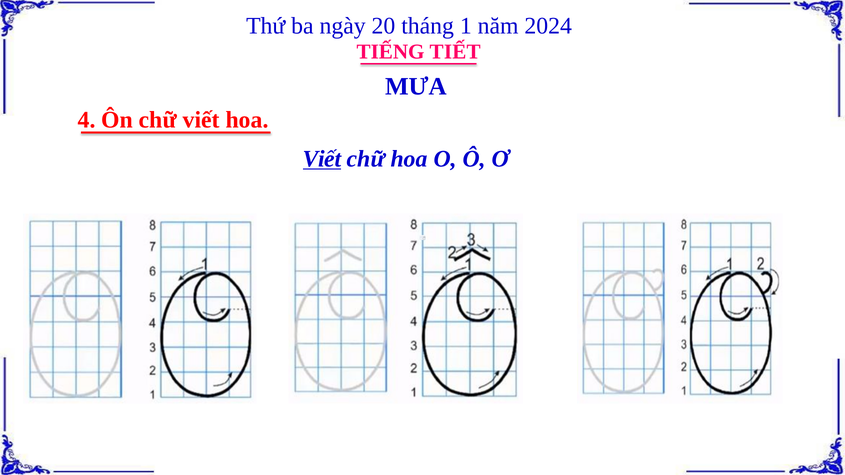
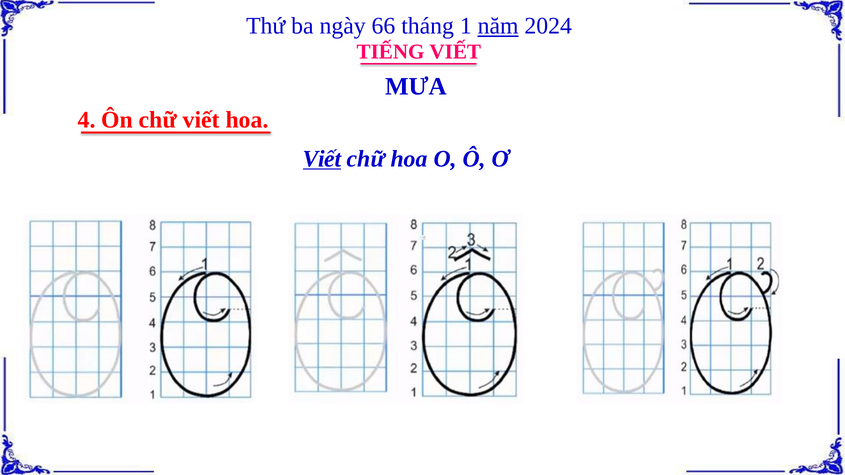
20: 20 -> 66
năm underline: none -> present
TIẾNG TIẾT: TIẾT -> VIẾT
